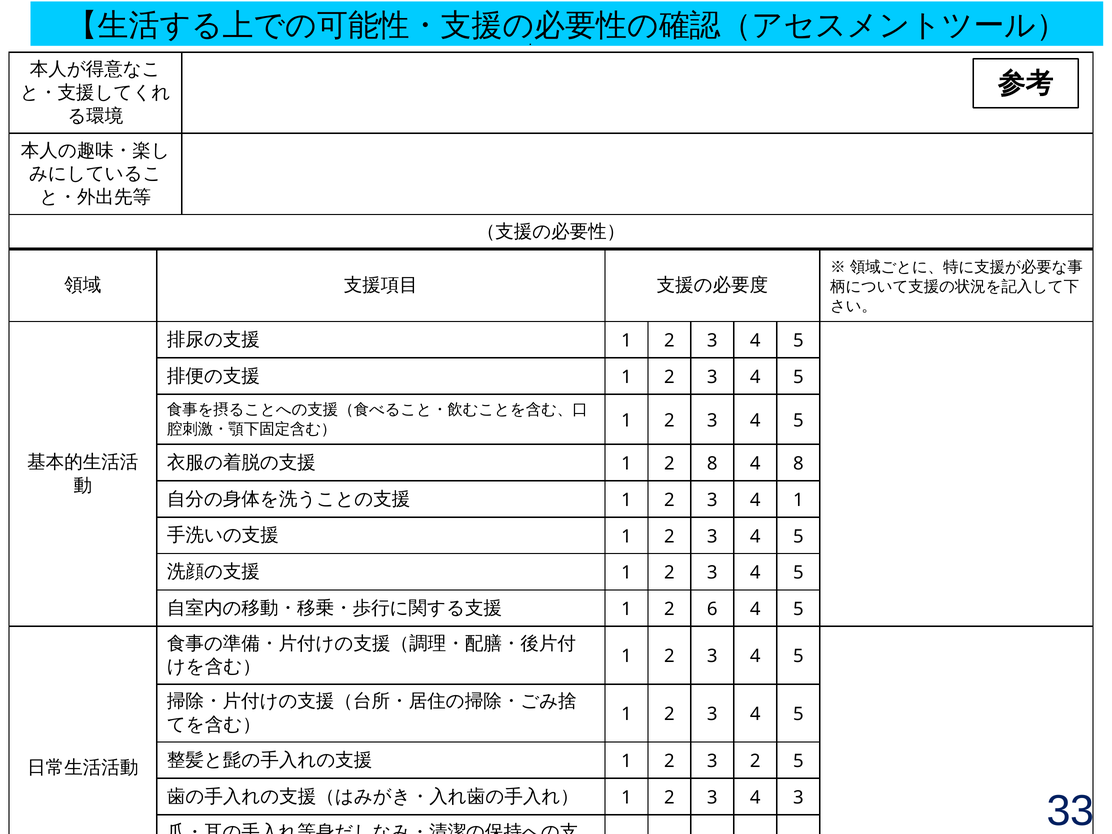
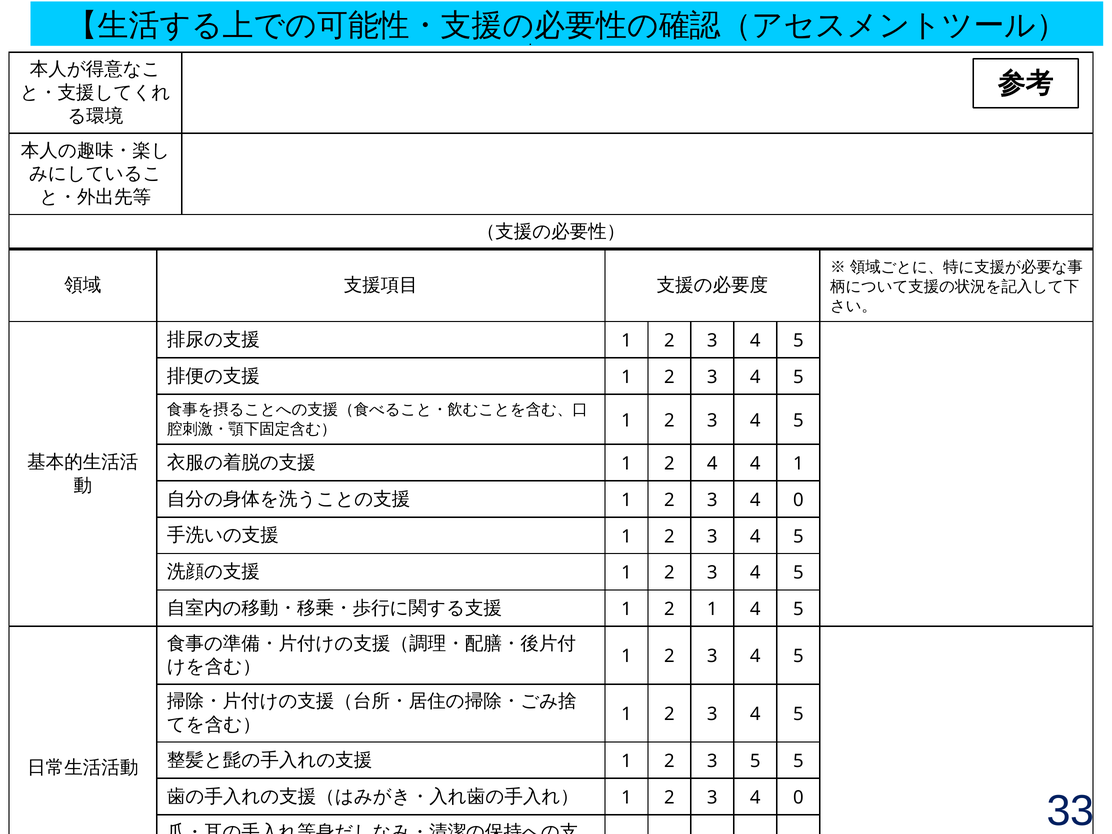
2 8: 8 -> 4
4 8: 8 -> 1
1 at (798, 500): 1 -> 0
2 6: 6 -> 1
3 2: 2 -> 5
3 at (798, 798): 3 -> 0
